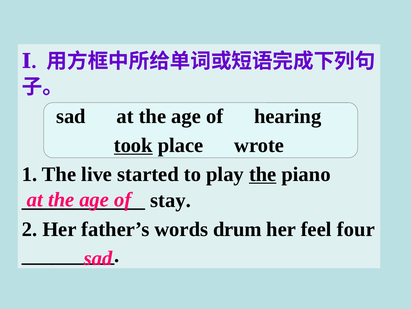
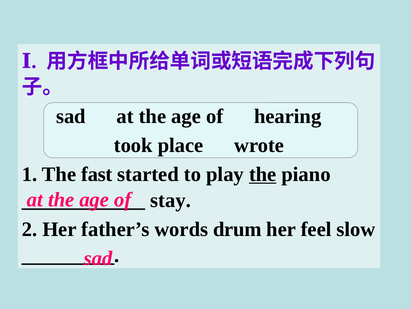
took underline: present -> none
live: live -> fast
four: four -> slow
